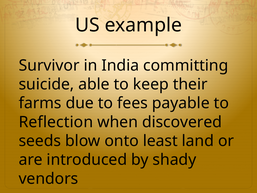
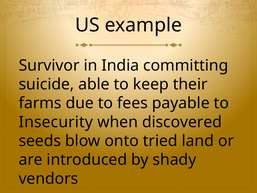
Reflection: Reflection -> Insecurity
least: least -> tried
